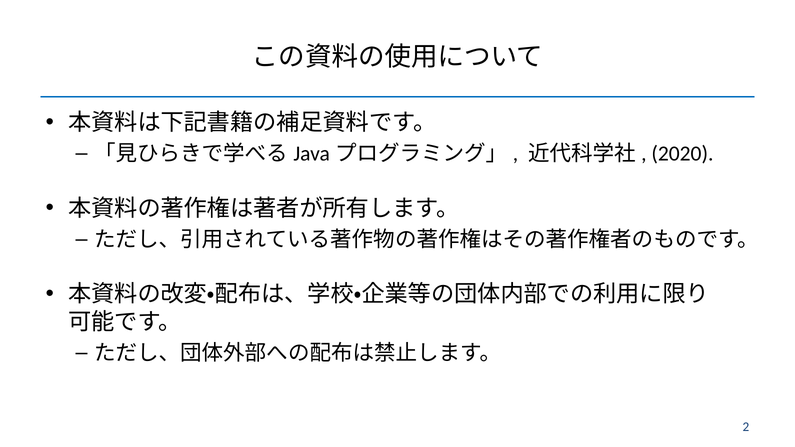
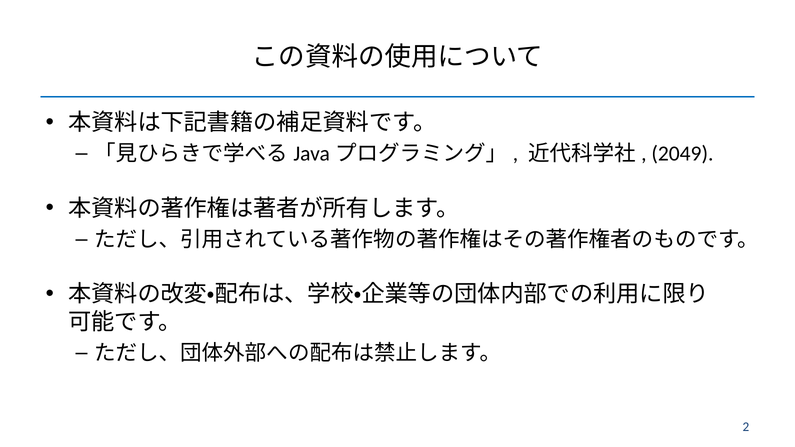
2020: 2020 -> 2049
